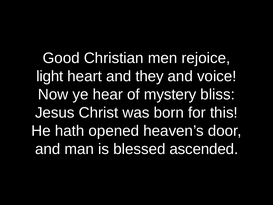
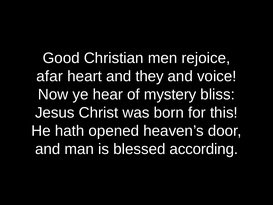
light: light -> afar
ascended: ascended -> according
